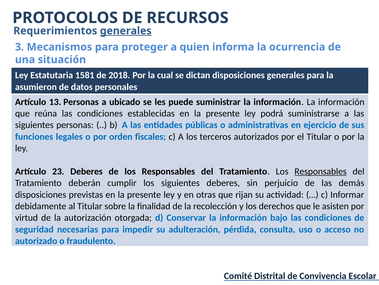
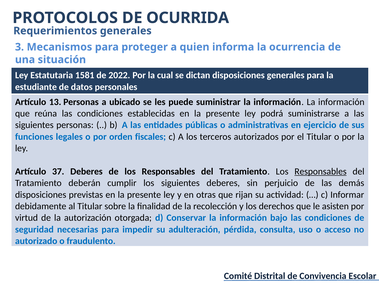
RECURSOS: RECURSOS -> OCURRIDA
generales at (126, 31) underline: present -> none
2018: 2018 -> 2022
asumieron: asumieron -> estudiante
23: 23 -> 37
